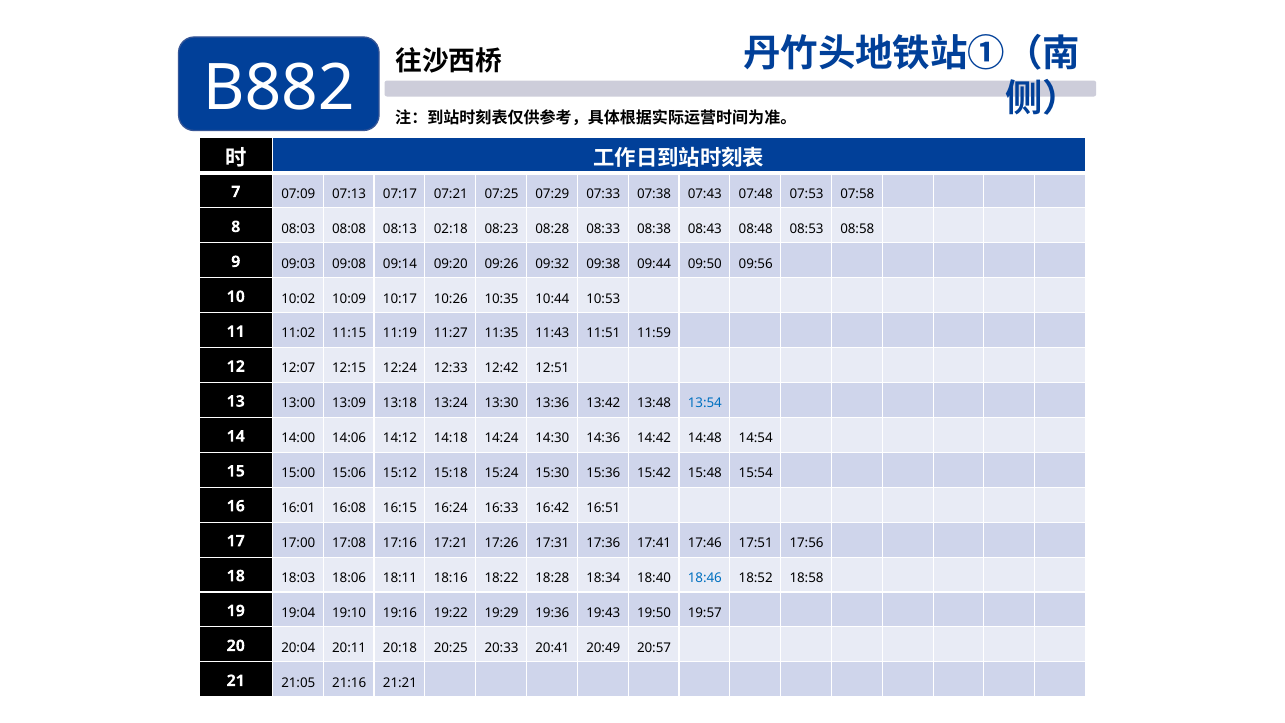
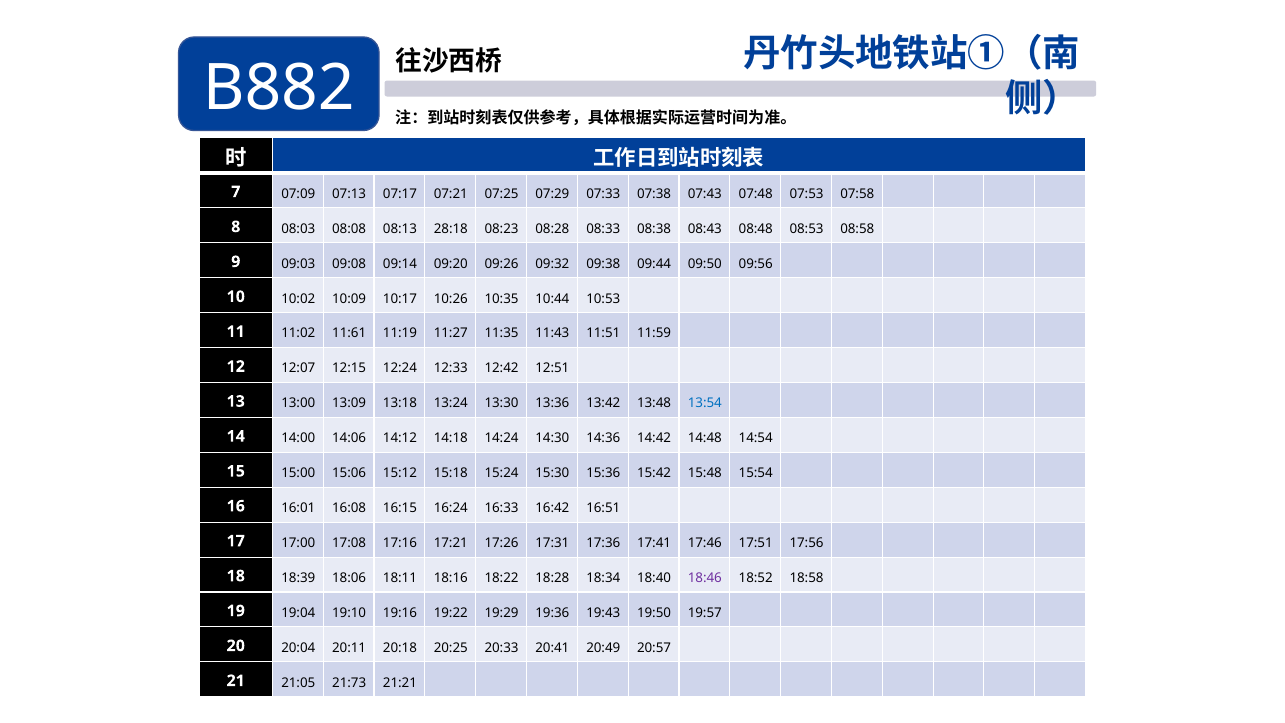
02:18: 02:18 -> 28:18
11:15: 11:15 -> 11:61
18:03: 18:03 -> 18:39
18:46 colour: blue -> purple
21:16: 21:16 -> 21:73
